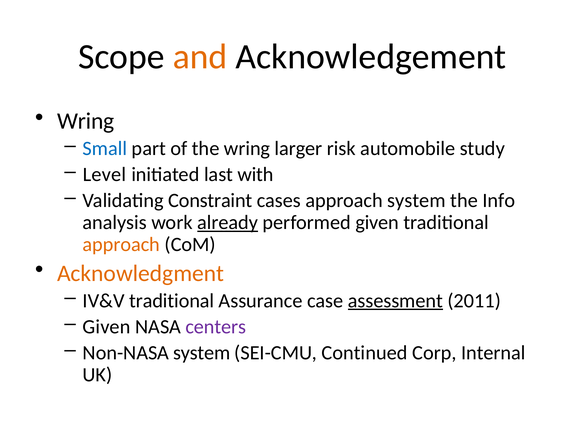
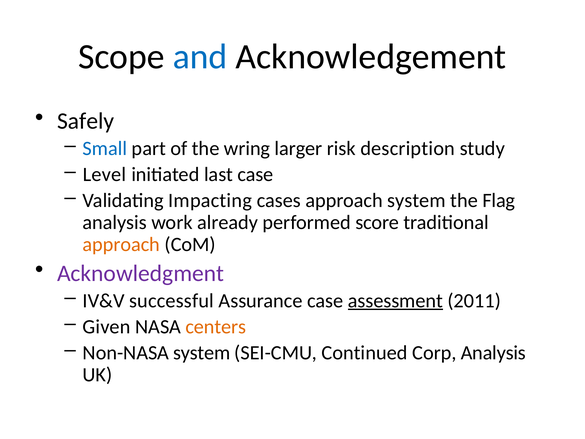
and colour: orange -> blue
Wring at (86, 121): Wring -> Safely
automobile: automobile -> description
last with: with -> case
Constraint: Constraint -> Impacting
Info: Info -> Flag
already underline: present -> none
performed given: given -> score
Acknowledgment colour: orange -> purple
IV&V traditional: traditional -> successful
centers colour: purple -> orange
Corp Internal: Internal -> Analysis
